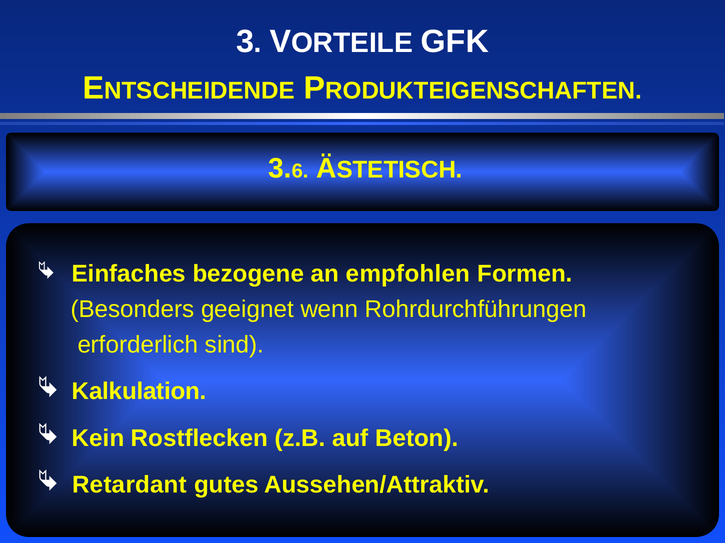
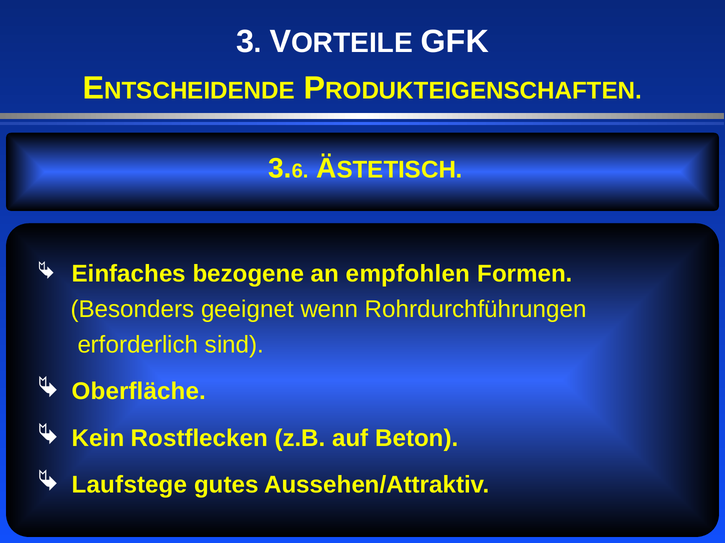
Kalkulation: Kalkulation -> Oberfläche
Retardant: Retardant -> Laufstege
